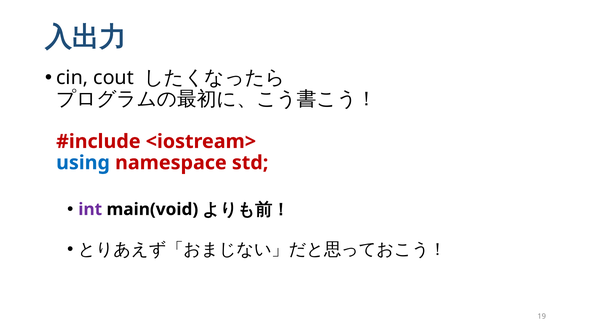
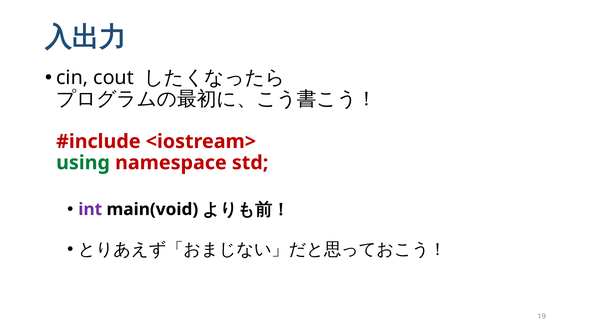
using colour: blue -> green
